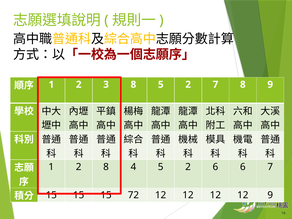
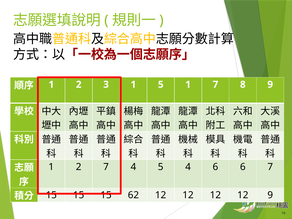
3 8: 8 -> 1
2 at (188, 85): 2 -> 1
2 8: 8 -> 7
4 5 2: 2 -> 4
72: 72 -> 62
